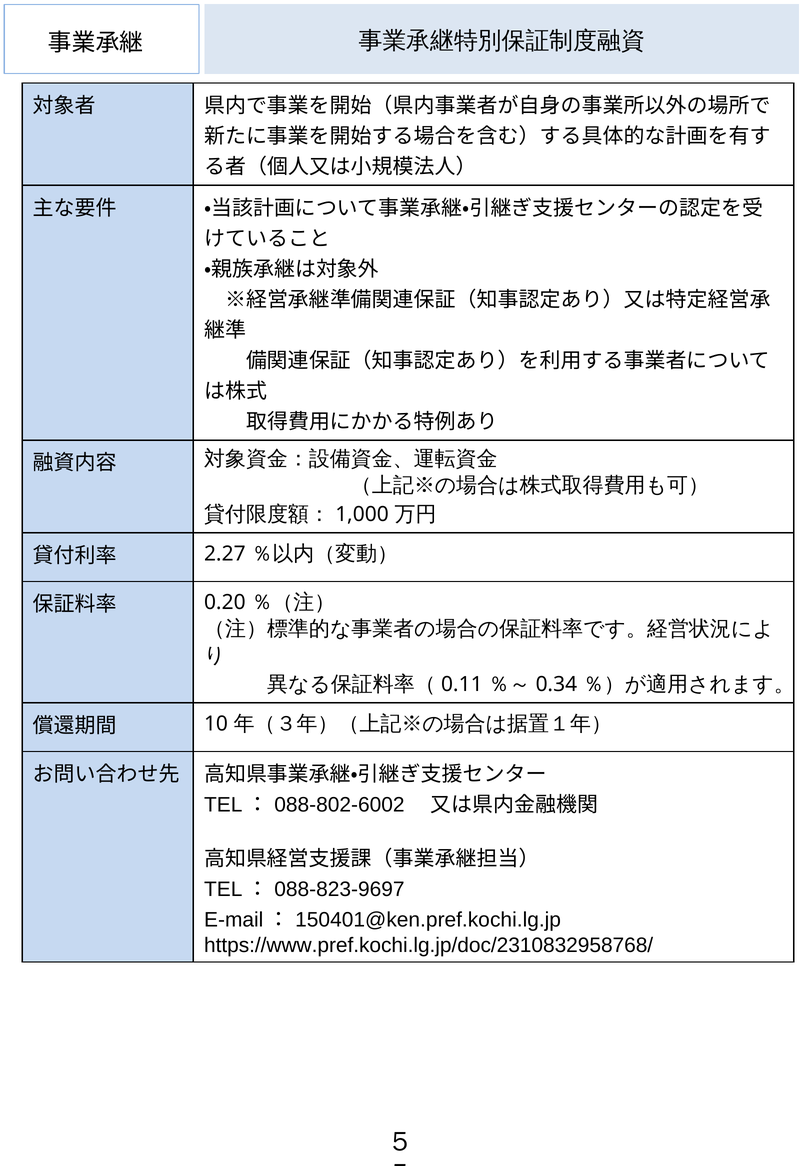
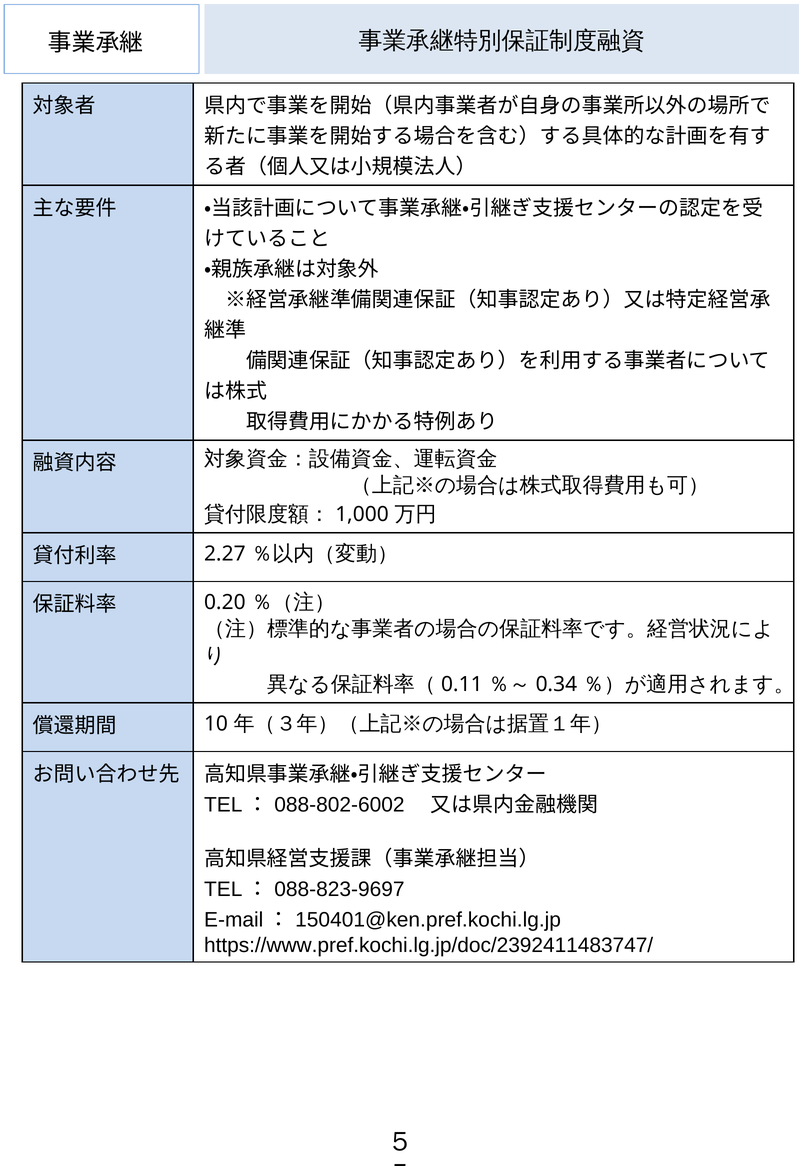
https://www.pref.kochi.lg.jp/doc/2310832958768/: https://www.pref.kochi.lg.jp/doc/2310832958768/ -> https://www.pref.kochi.lg.jp/doc/2392411483747/
